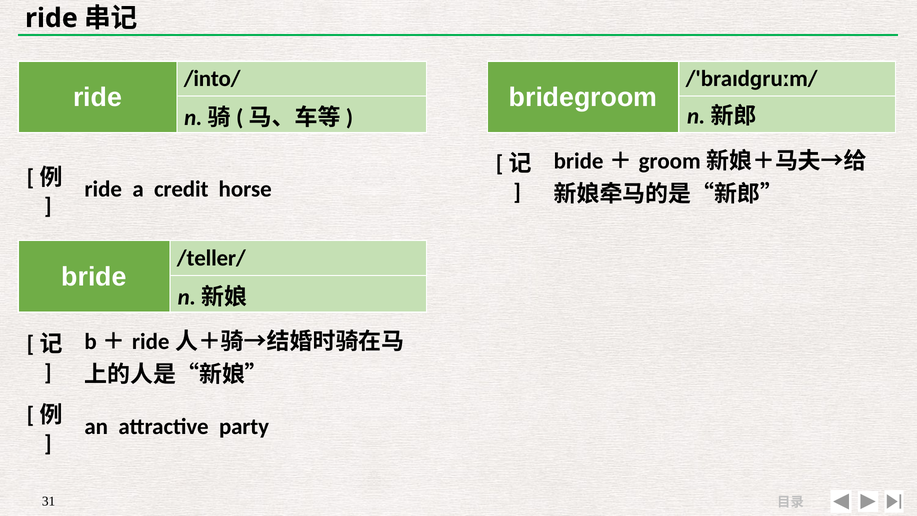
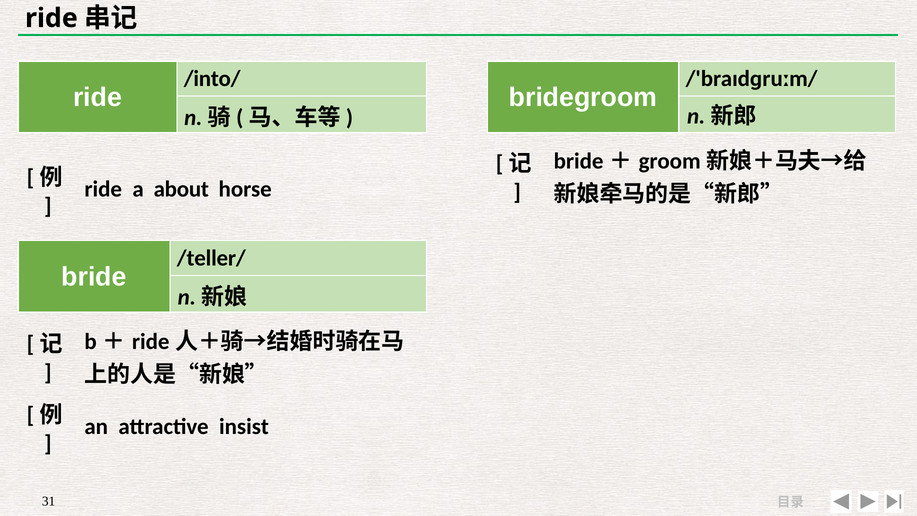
credit: credit -> about
party: party -> insist
